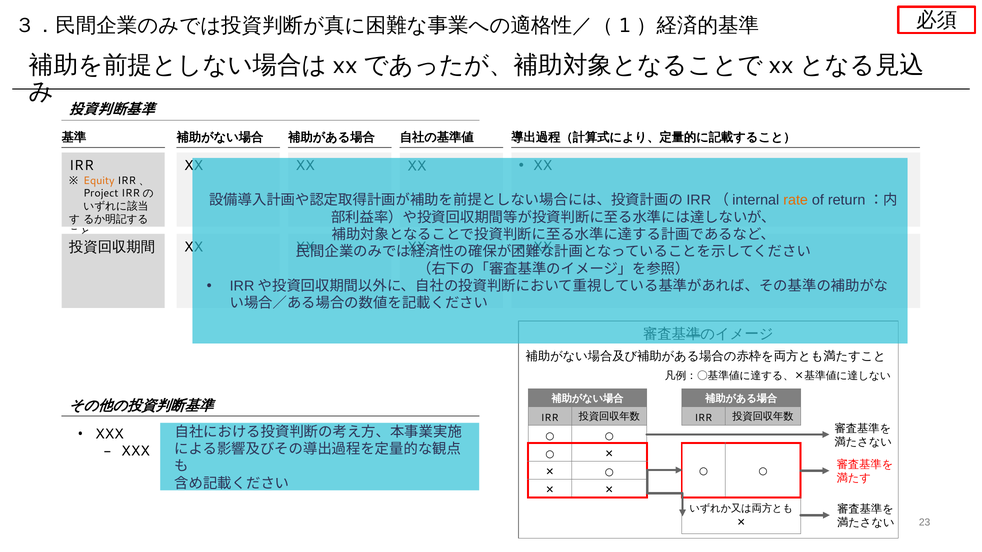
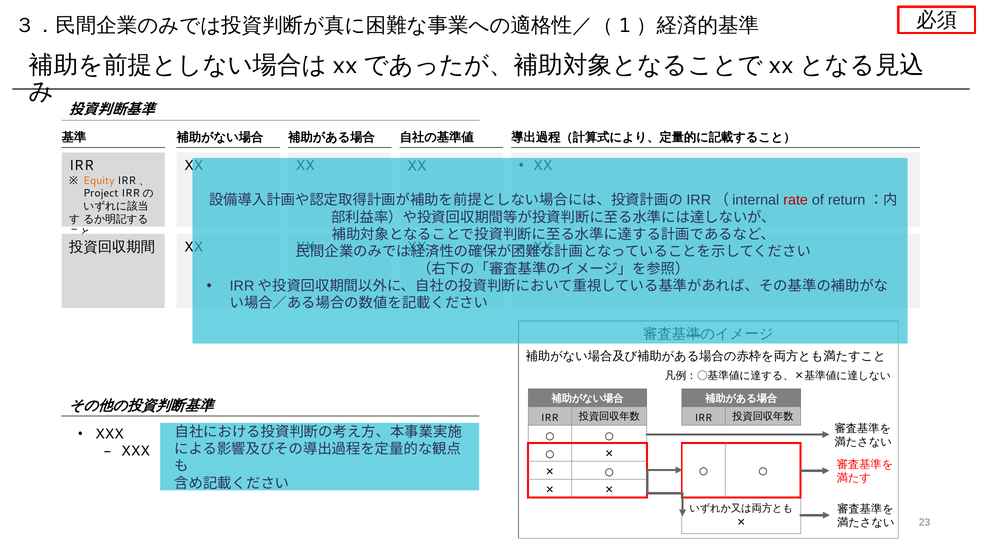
rate colour: orange -> red
